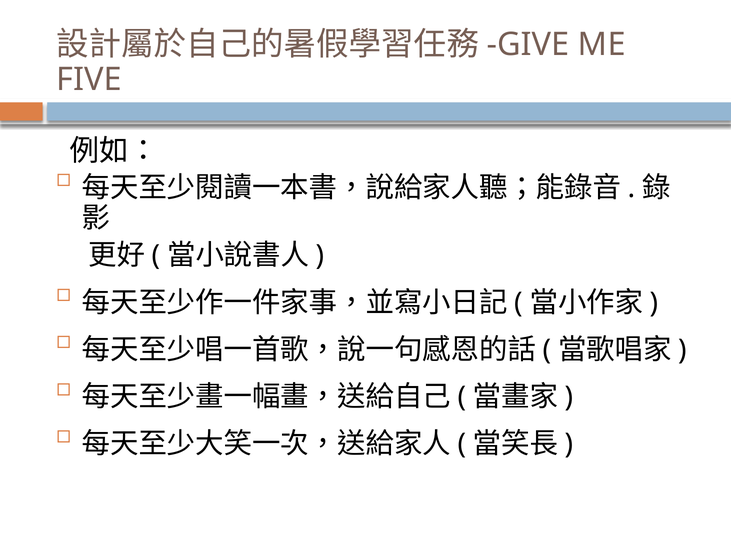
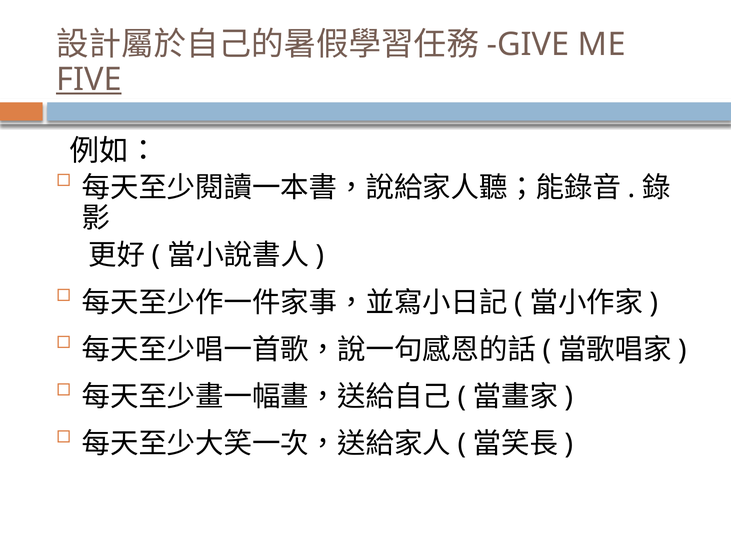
FIVE underline: none -> present
